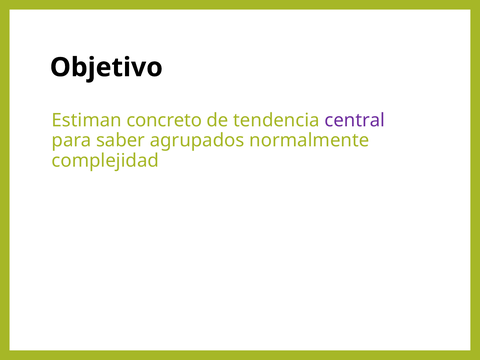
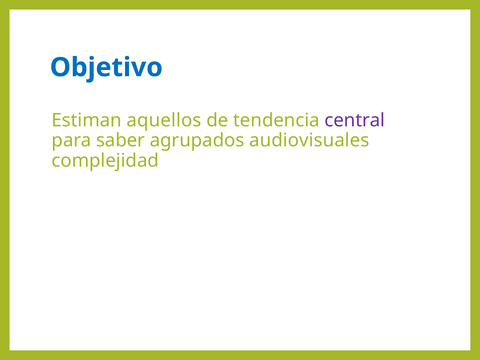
Objetivo colour: black -> blue
concreto: concreto -> aquellos
normalmente: normalmente -> audiovisuales
